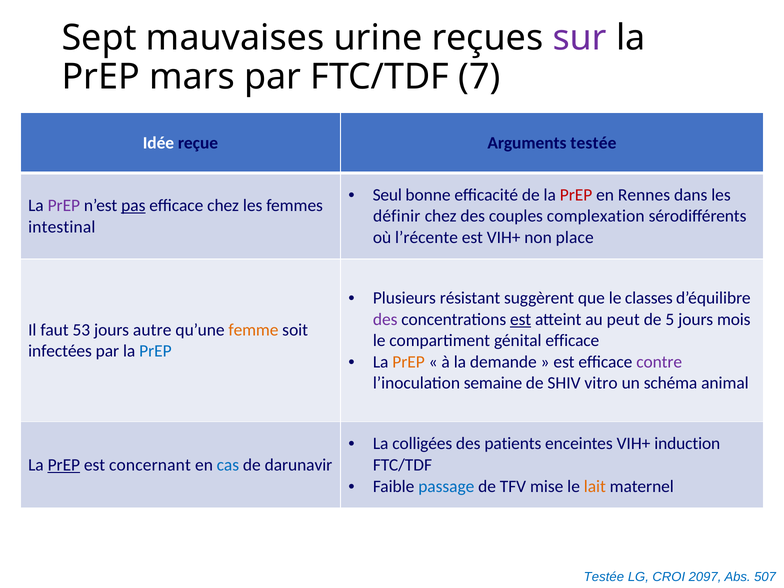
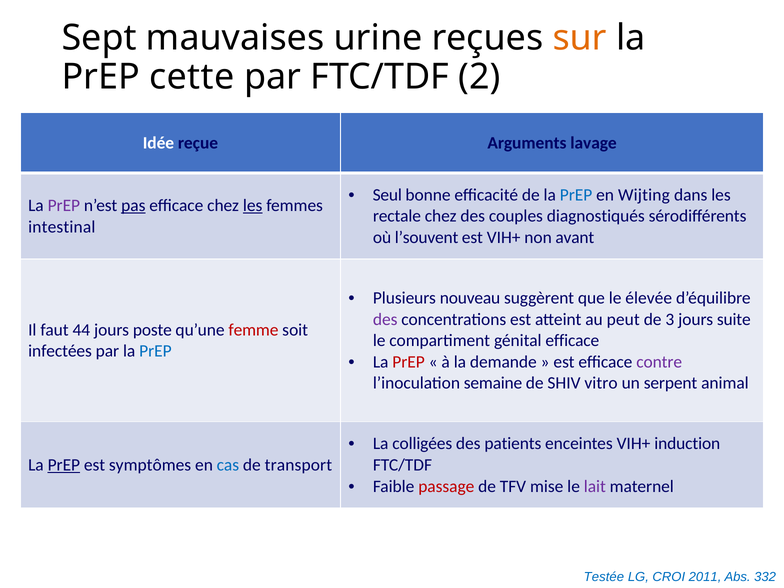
sur colour: purple -> orange
mars: mars -> cette
7: 7 -> 2
Arguments testée: testée -> lavage
PrEP at (576, 195) colour: red -> blue
Rennes: Rennes -> Wijting
les at (253, 206) underline: none -> present
définir: définir -> rectale
complexation: complexation -> diagnostiqués
l’récente: l’récente -> l’souvent
place: place -> avant
résistant: résistant -> nouveau
classes: classes -> élevée
est at (521, 319) underline: present -> none
5: 5 -> 3
mois: mois -> suite
53: 53 -> 44
autre: autre -> poste
femme colour: orange -> red
PrEP at (409, 362) colour: orange -> red
schéma: schéma -> serpent
concernant: concernant -> symptômes
darunavir: darunavir -> transport
passage colour: blue -> red
lait colour: orange -> purple
2097: 2097 -> 2011
507: 507 -> 332
